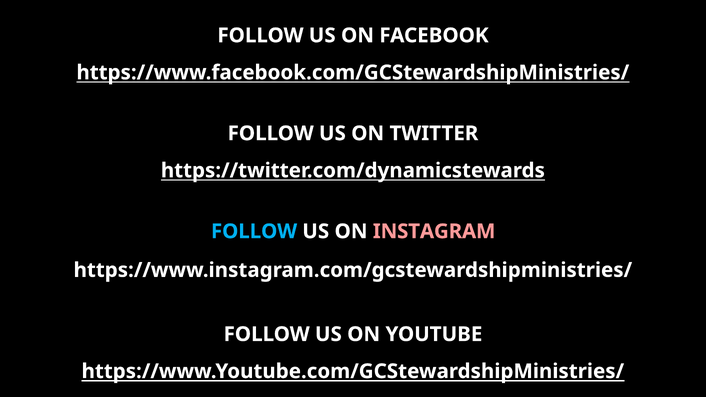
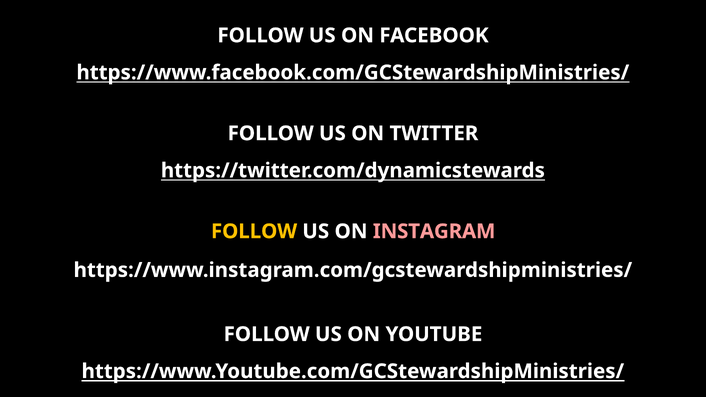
FOLLOW at (254, 231) colour: light blue -> yellow
